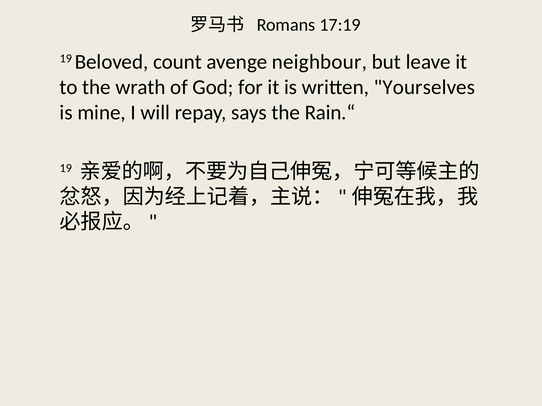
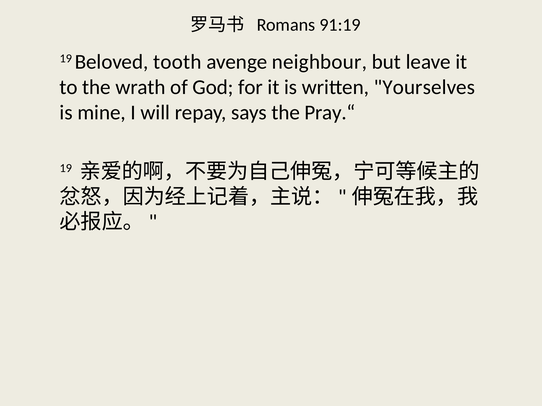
17:19: 17:19 -> 91:19
count: count -> tooth
Rain.“: Rain.“ -> Pray.“
